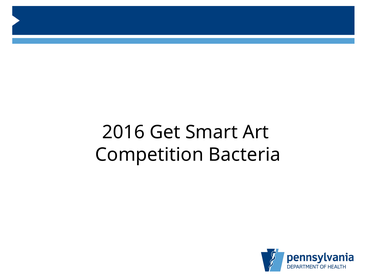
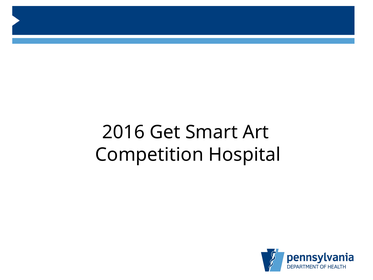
Bacteria: Bacteria -> Hospital
